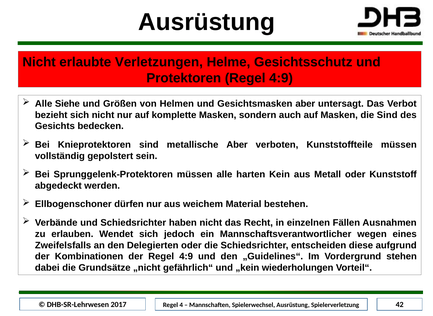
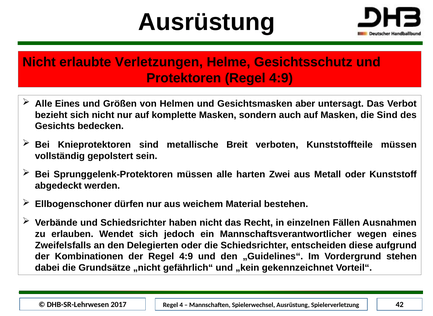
Alle Siehe: Siehe -> Eines
metallische Aber: Aber -> Breit
Kein: Kein -> Zwei
wiederholungen: wiederholungen -> gekennzeichnet
